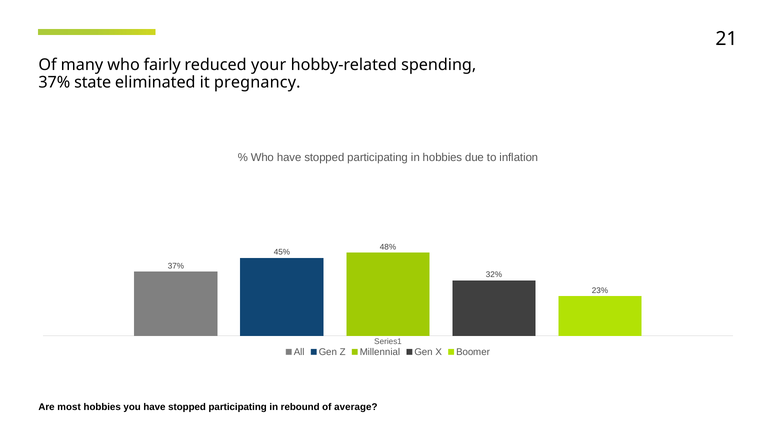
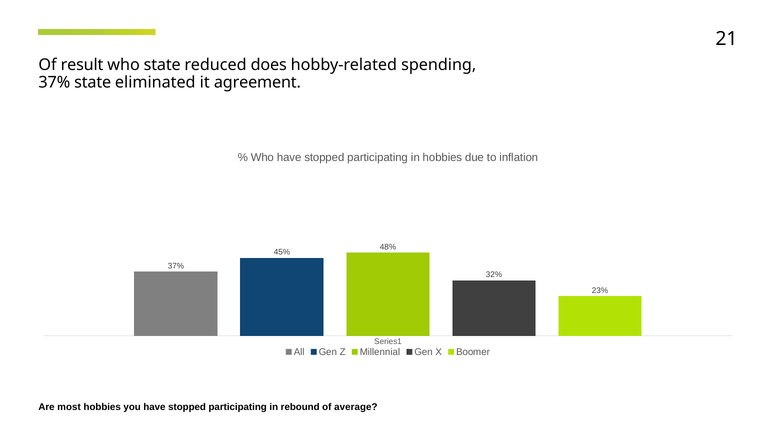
many: many -> result
who fairly: fairly -> state
your: your -> does
pregnancy: pregnancy -> agreement
